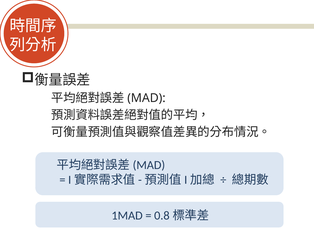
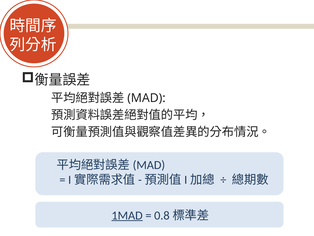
1MAD underline: none -> present
